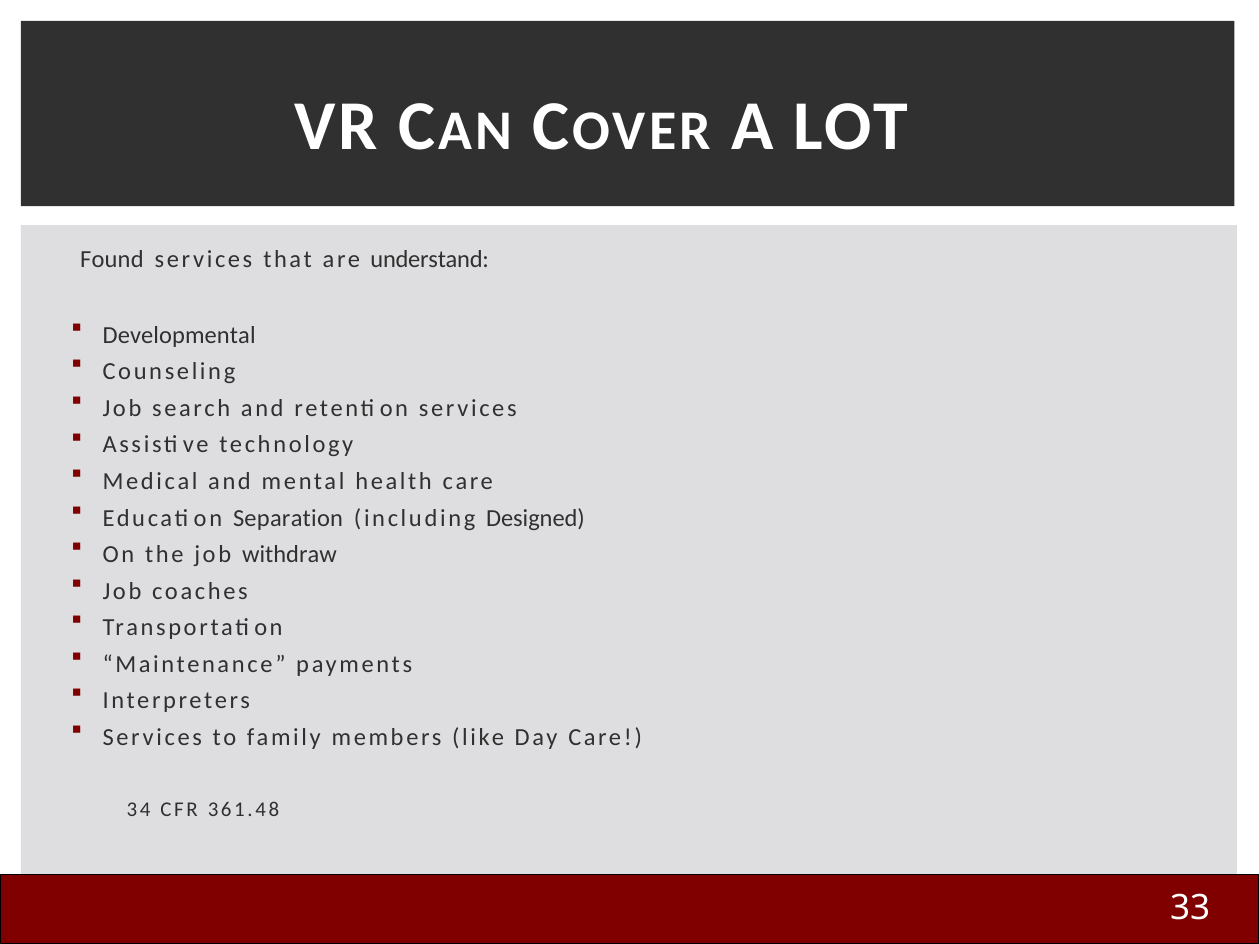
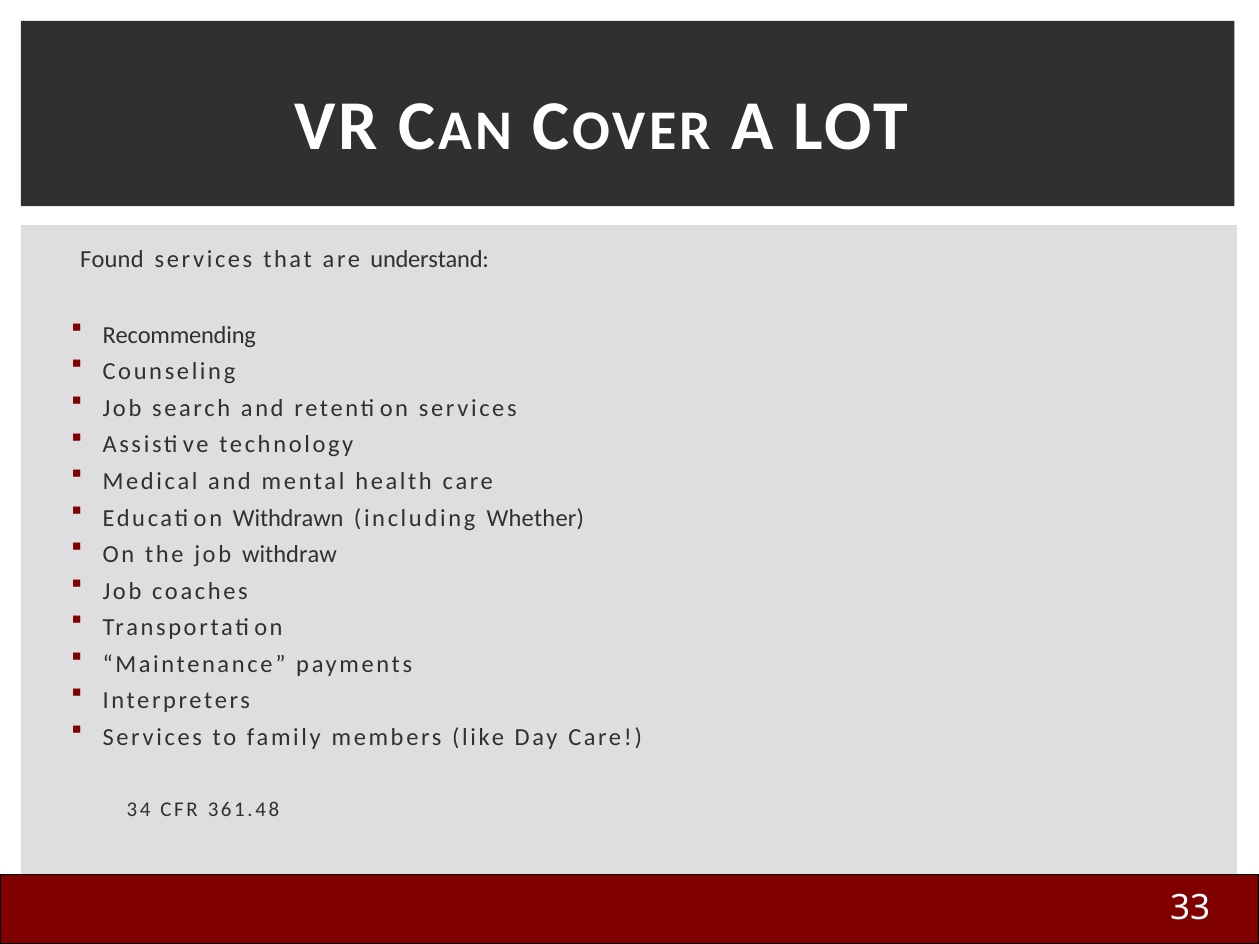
Developmental: Developmental -> Recommending
Separation: Separation -> Withdrawn
Designed: Designed -> Whether
